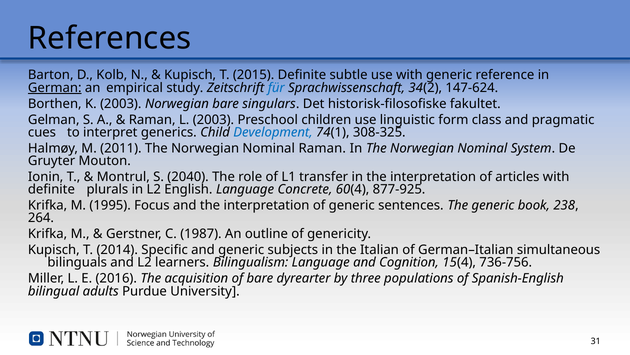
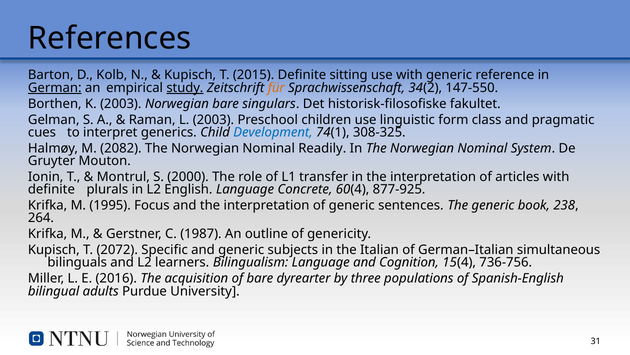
subtle: subtle -> sitting
study underline: none -> present
für colour: blue -> orange
147-624: 147-624 -> 147-550
2011: 2011 -> 2082
Nominal Raman: Raman -> Readily
2040: 2040 -> 2000
2014: 2014 -> 2072
